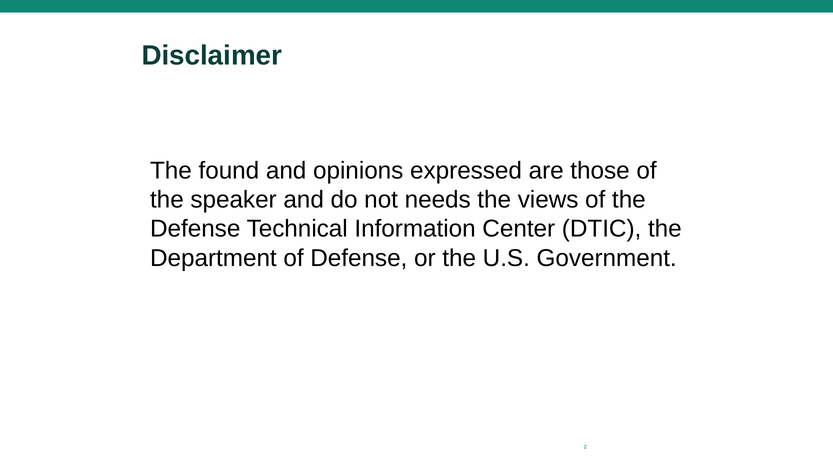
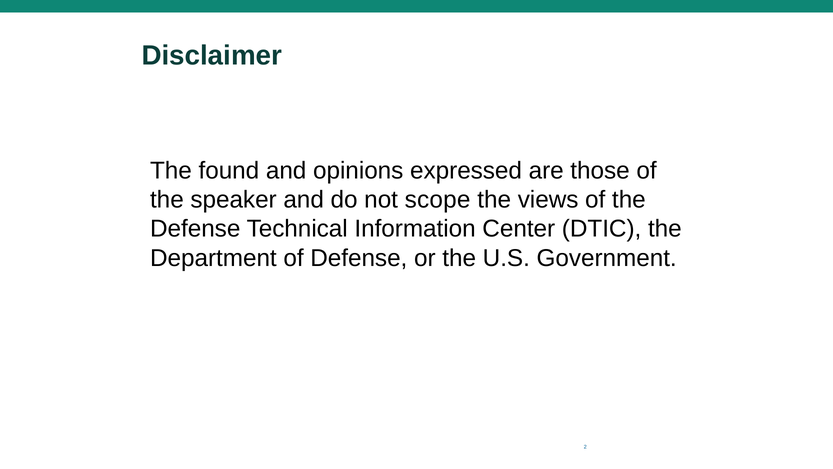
needs: needs -> scope
